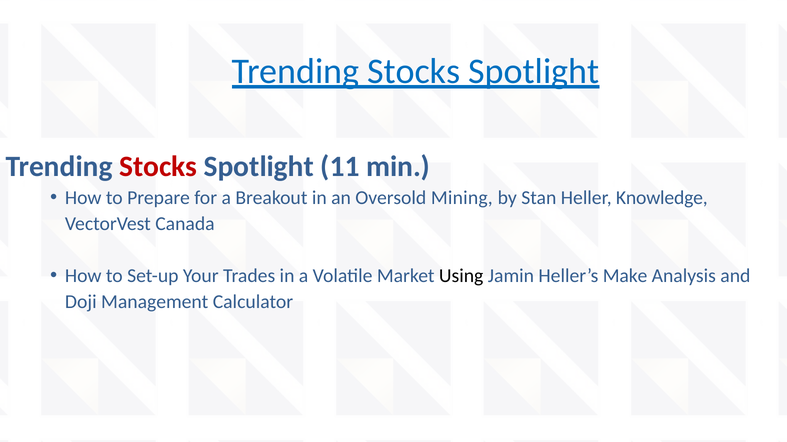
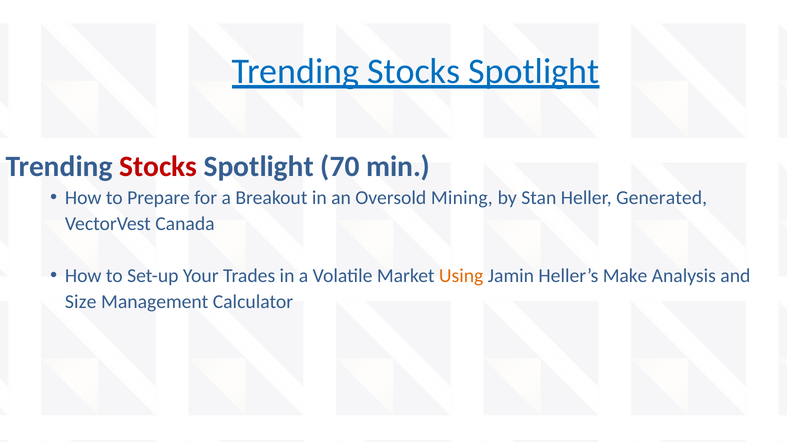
11: 11 -> 70
Knowledge: Knowledge -> Generated
Using colour: black -> orange
Doji: Doji -> Size
